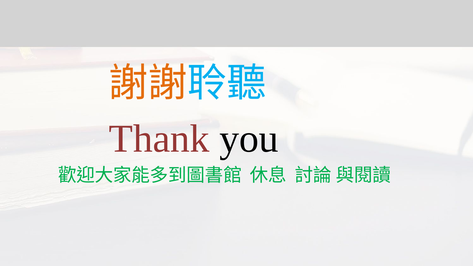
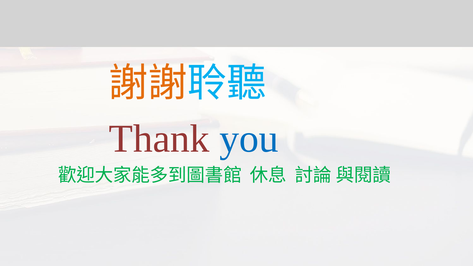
you colour: black -> blue
